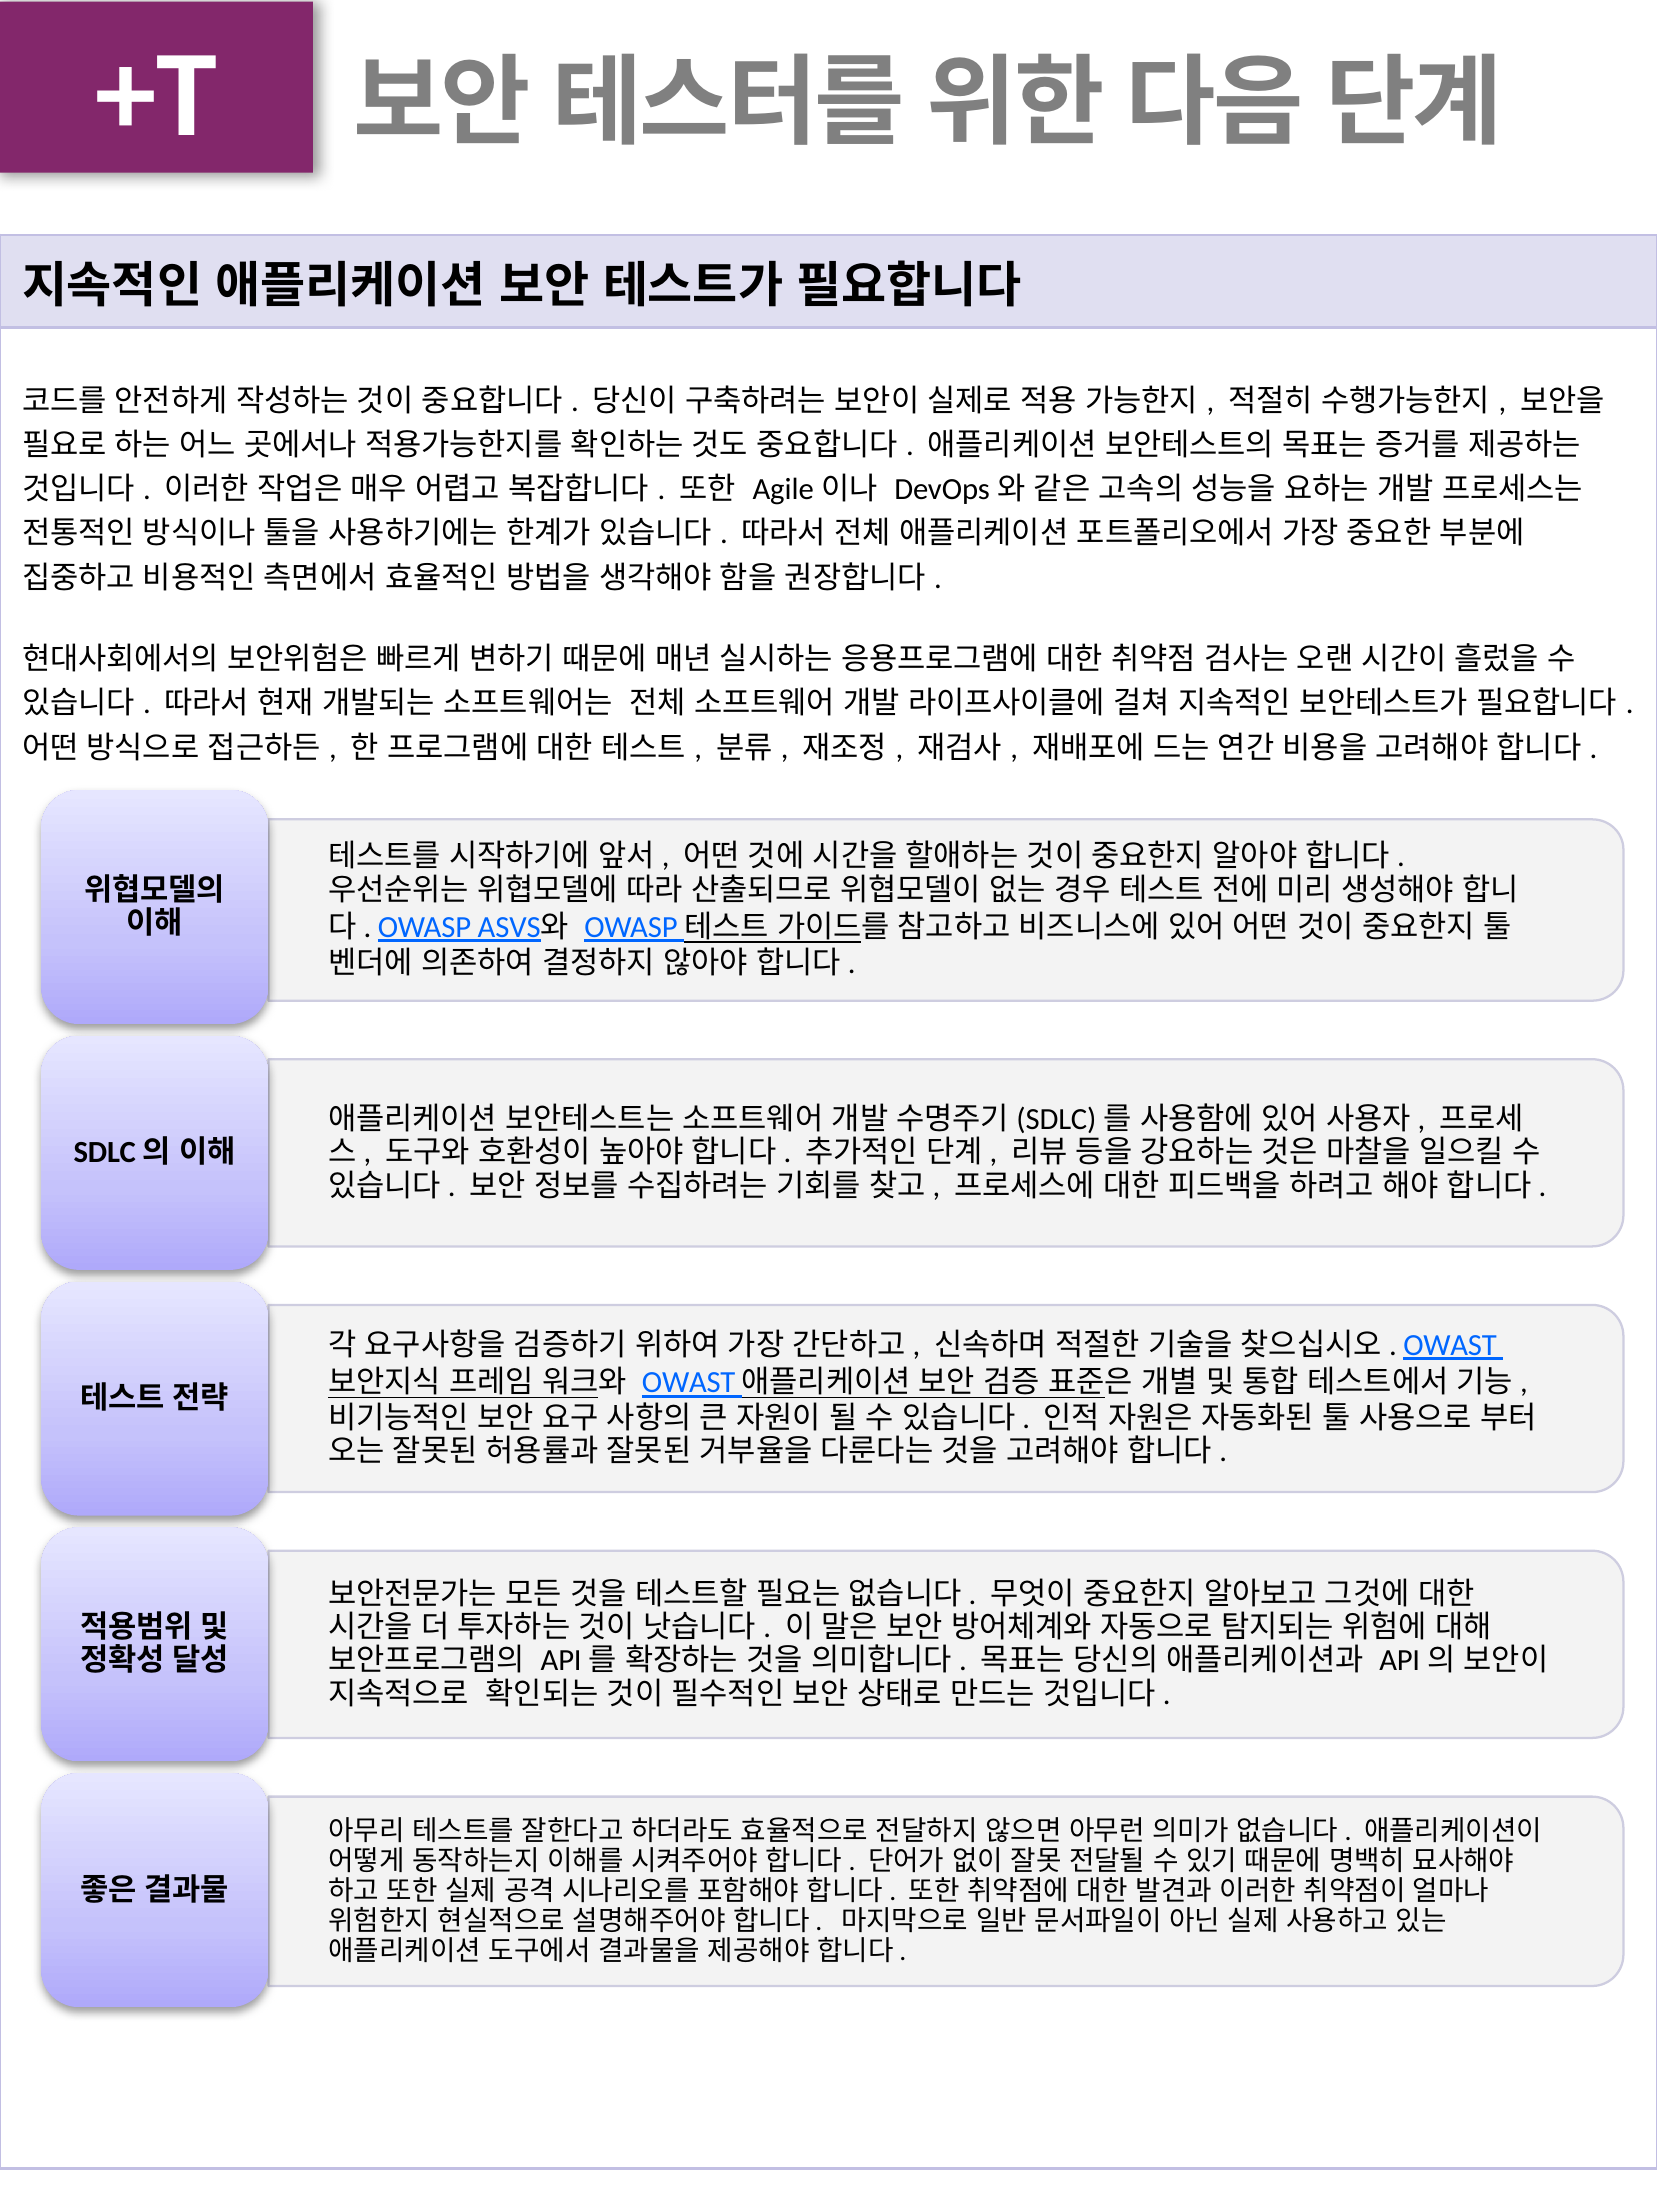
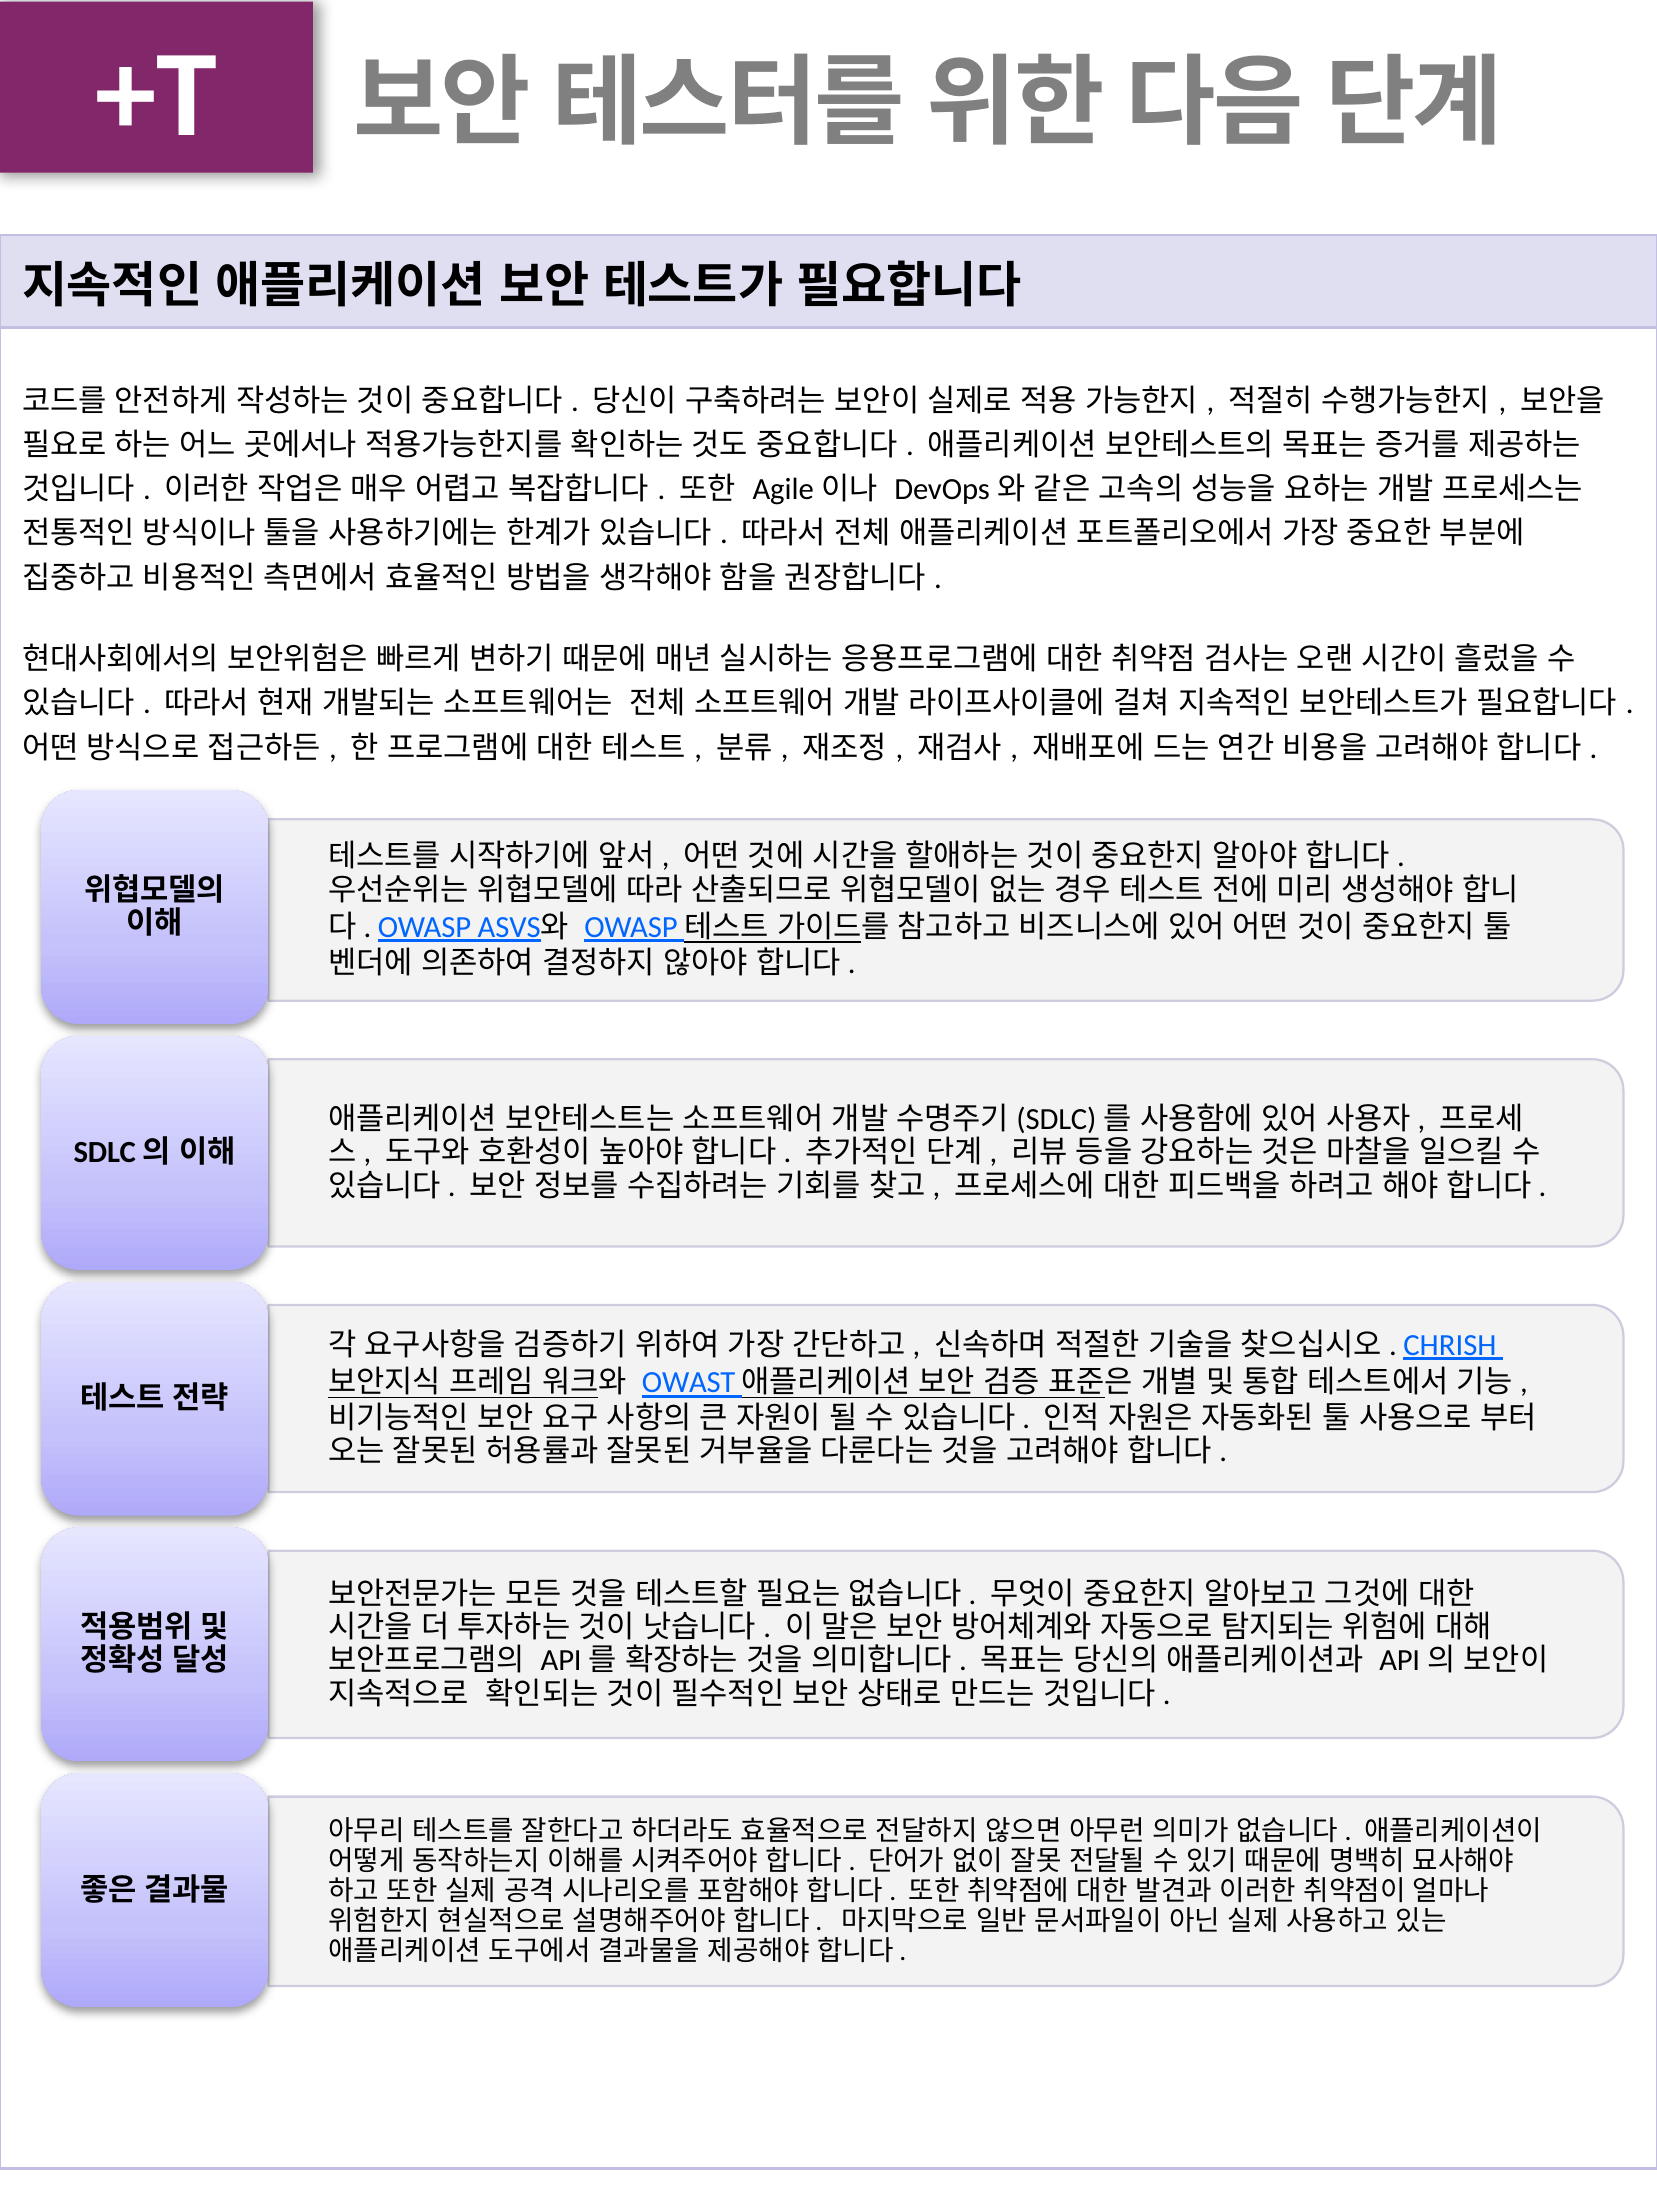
OWAST at (1450, 1345): OWAST -> CHRISH
